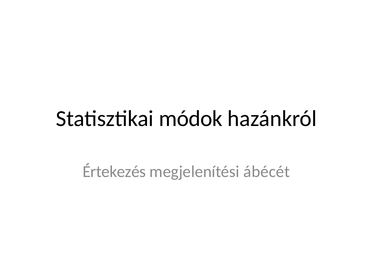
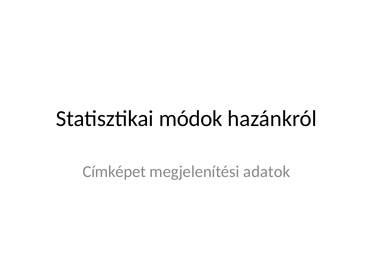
Értekezés: Értekezés -> Címképet
ábécét: ábécét -> adatok
